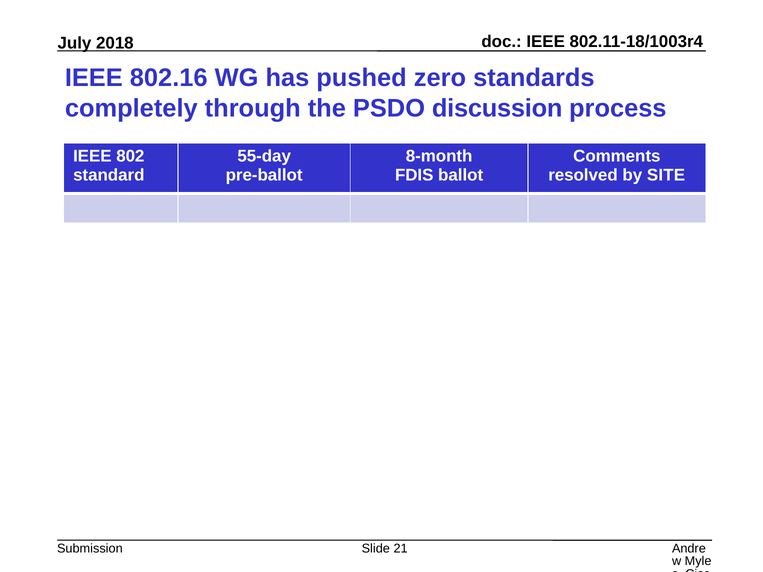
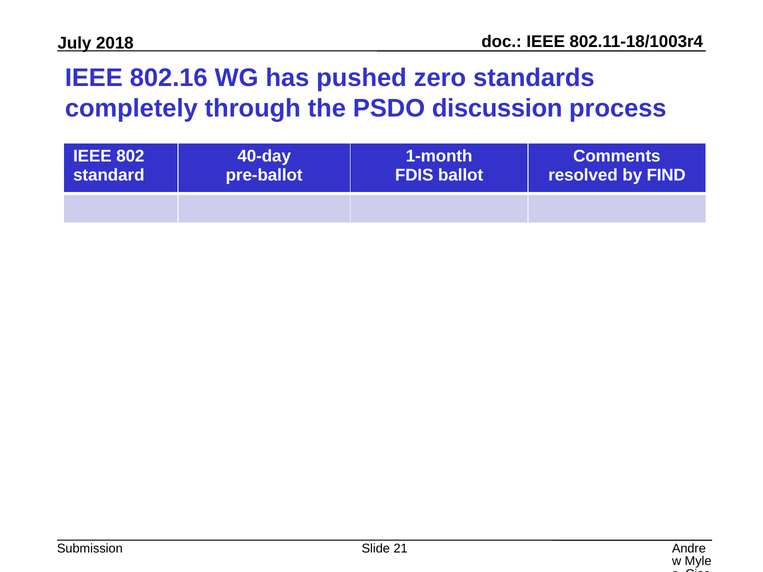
55-day: 55-day -> 40-day
8-month: 8-month -> 1-month
SITE: SITE -> FIND
